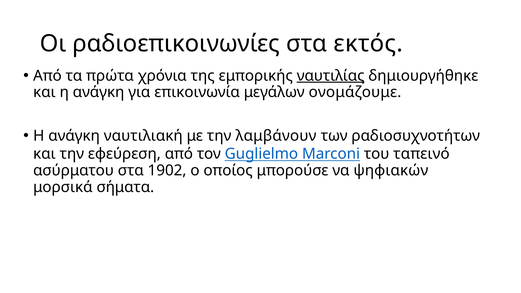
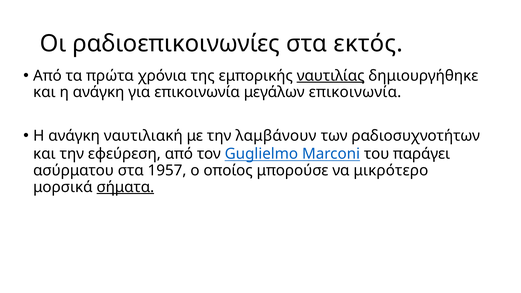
μεγάλων ονομάζουμε: ονομάζουμε -> επικοινωνία
ταπεινό: ταπεινό -> παράγει
1902: 1902 -> 1957
ψηφιακών: ψηφιακών -> μικρότερο
σήματα underline: none -> present
